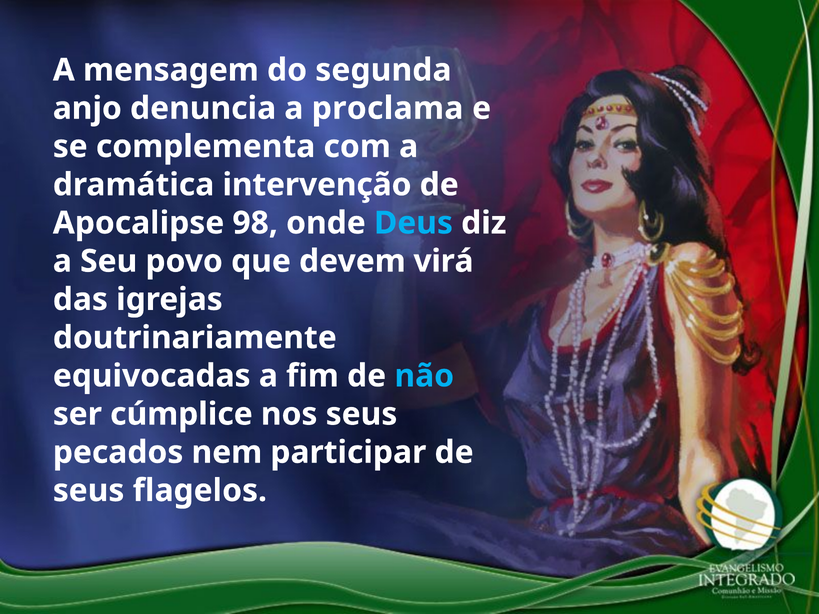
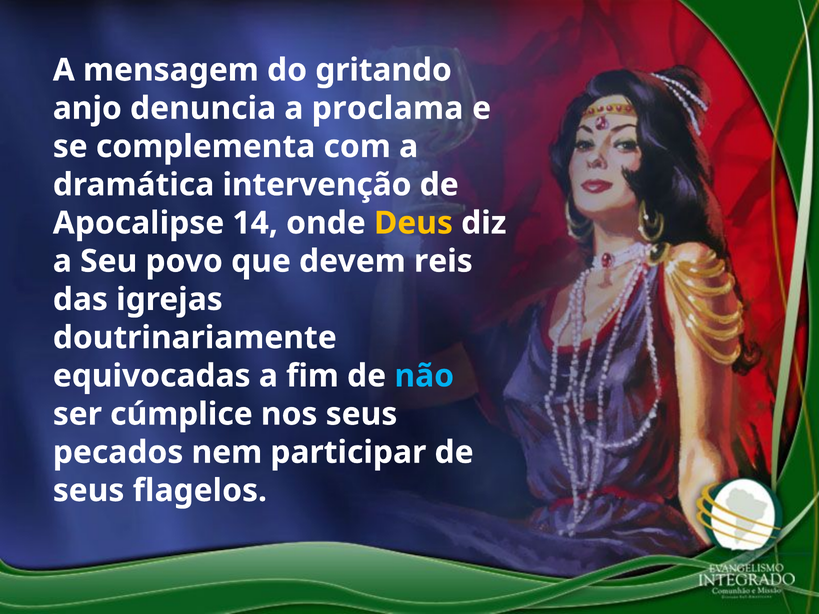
segunda: segunda -> gritando
98: 98 -> 14
Deus colour: light blue -> yellow
virá: virá -> reis
